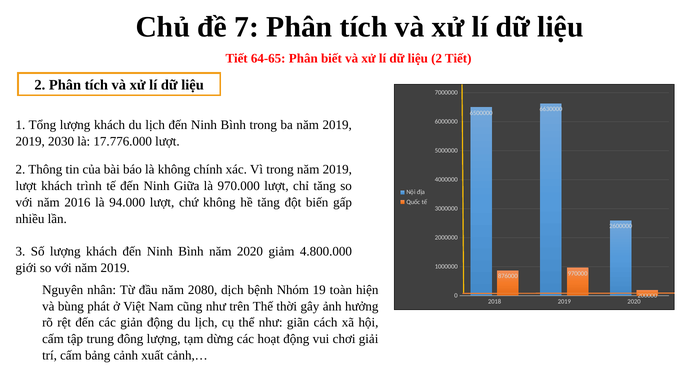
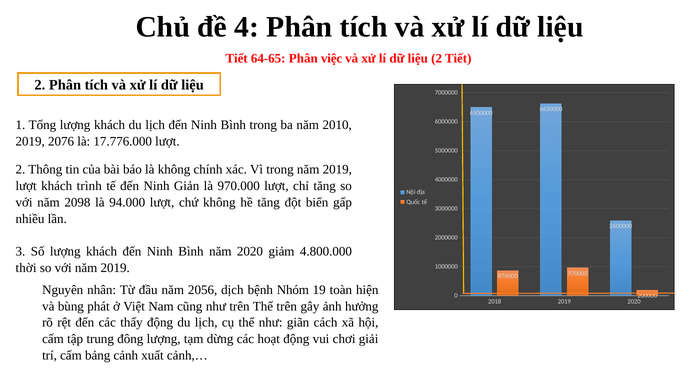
7: 7 -> 4
biết: biết -> việc
ba năm 2019: 2019 -> 2010
2030: 2030 -> 2076
Giữa: Giữa -> Giản
2016: 2016 -> 2098
giới: giới -> thời
2080: 2080 -> 2056
Thế thời: thời -> trên
giản: giản -> thấy
